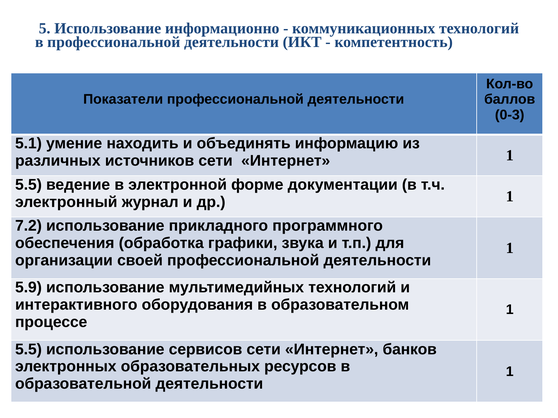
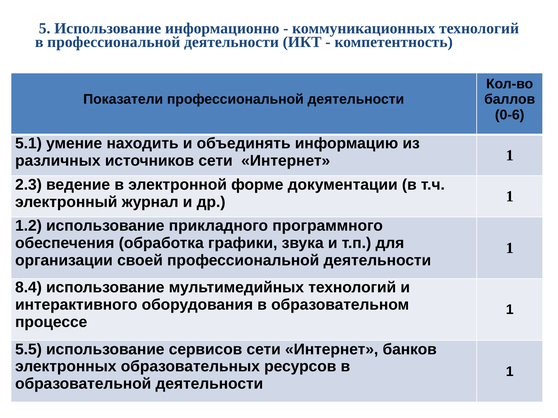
0-3: 0-3 -> 0-6
5.5 at (28, 185): 5.5 -> 2.3
7.2: 7.2 -> 1.2
5.9: 5.9 -> 8.4
